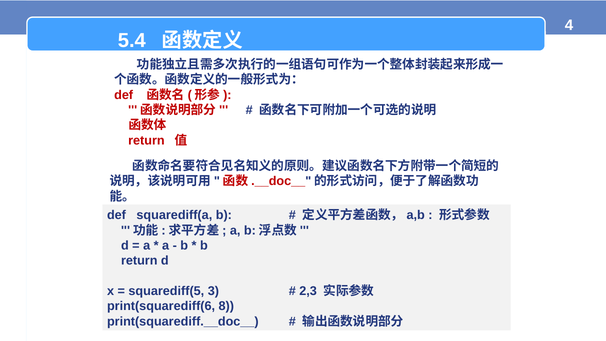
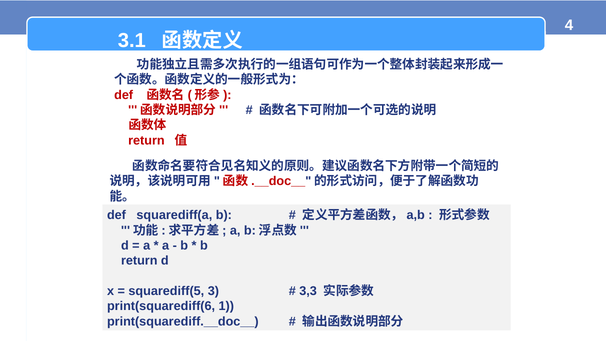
5.4: 5.4 -> 3.1
2,3: 2,3 -> 3,3
8: 8 -> 1
